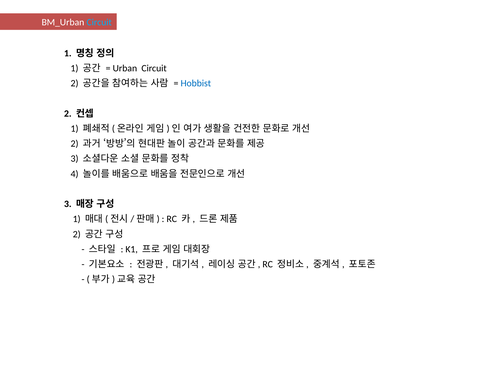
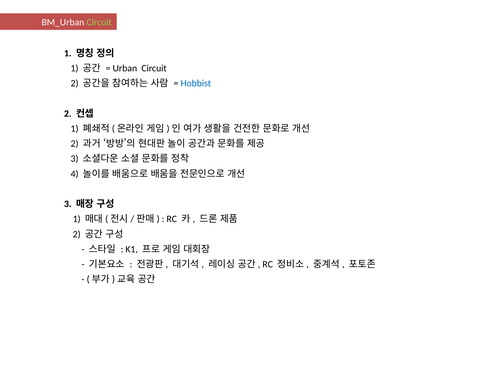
Circuit at (99, 22) colour: light blue -> light green
